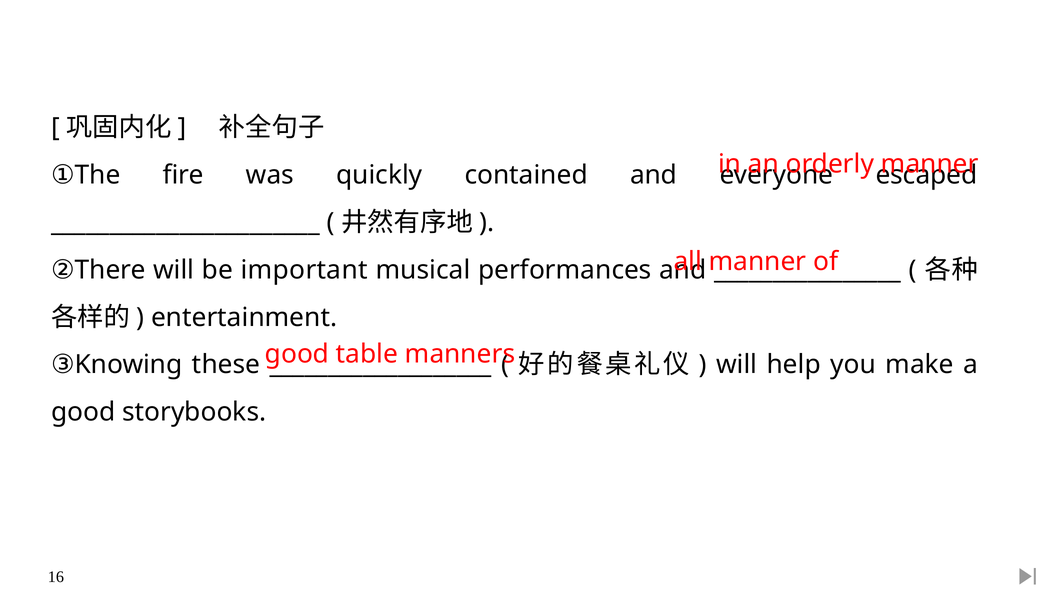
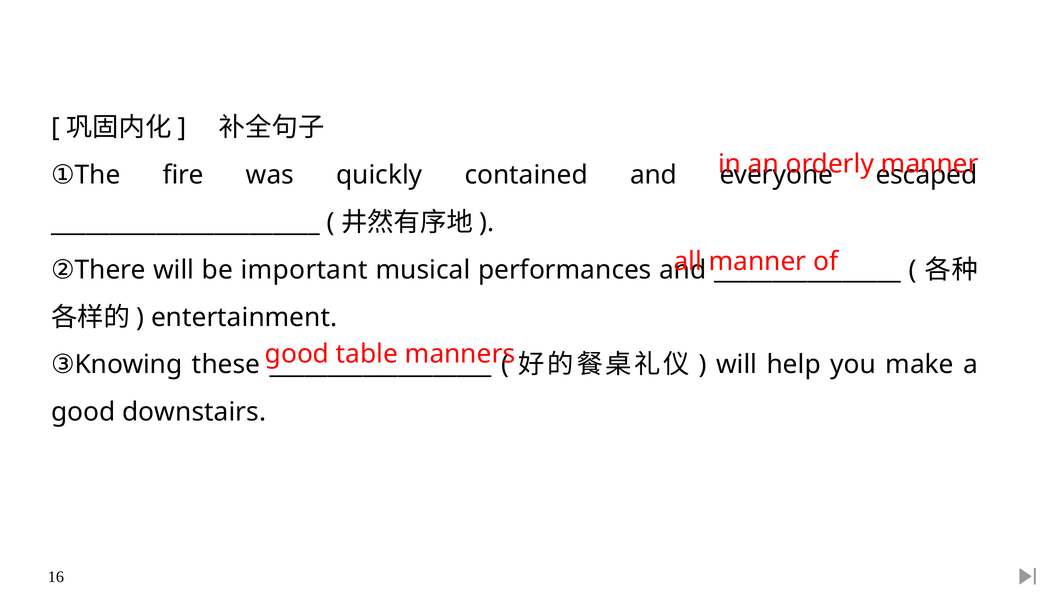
storybooks: storybooks -> downstairs
